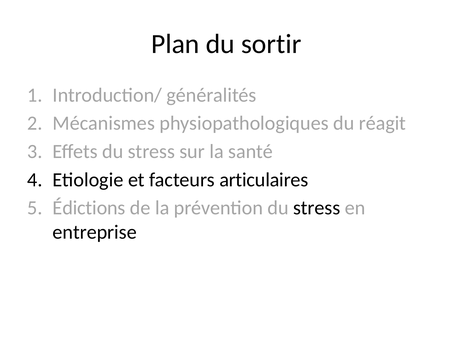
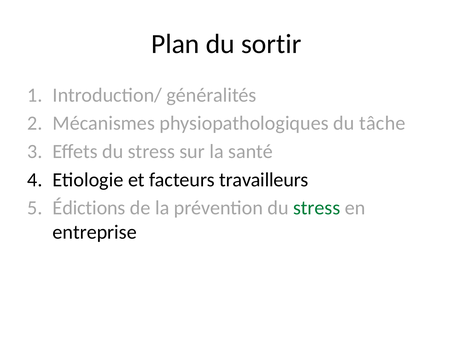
réagit: réagit -> tâche
articulaires: articulaires -> travailleurs
stress at (317, 208) colour: black -> green
